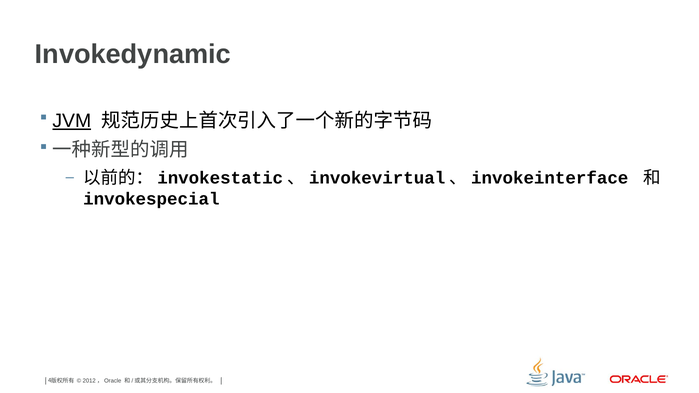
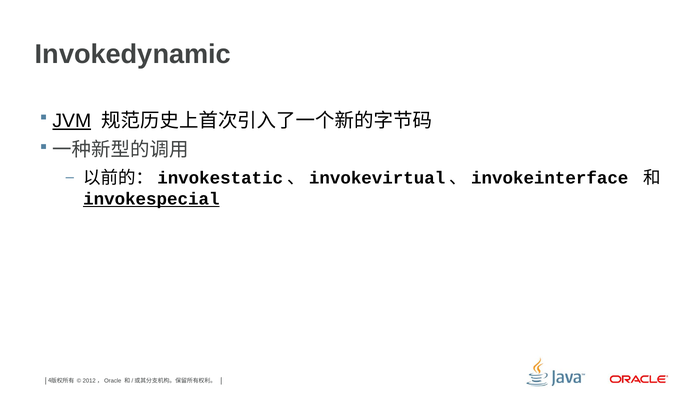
invokespecial underline: none -> present
